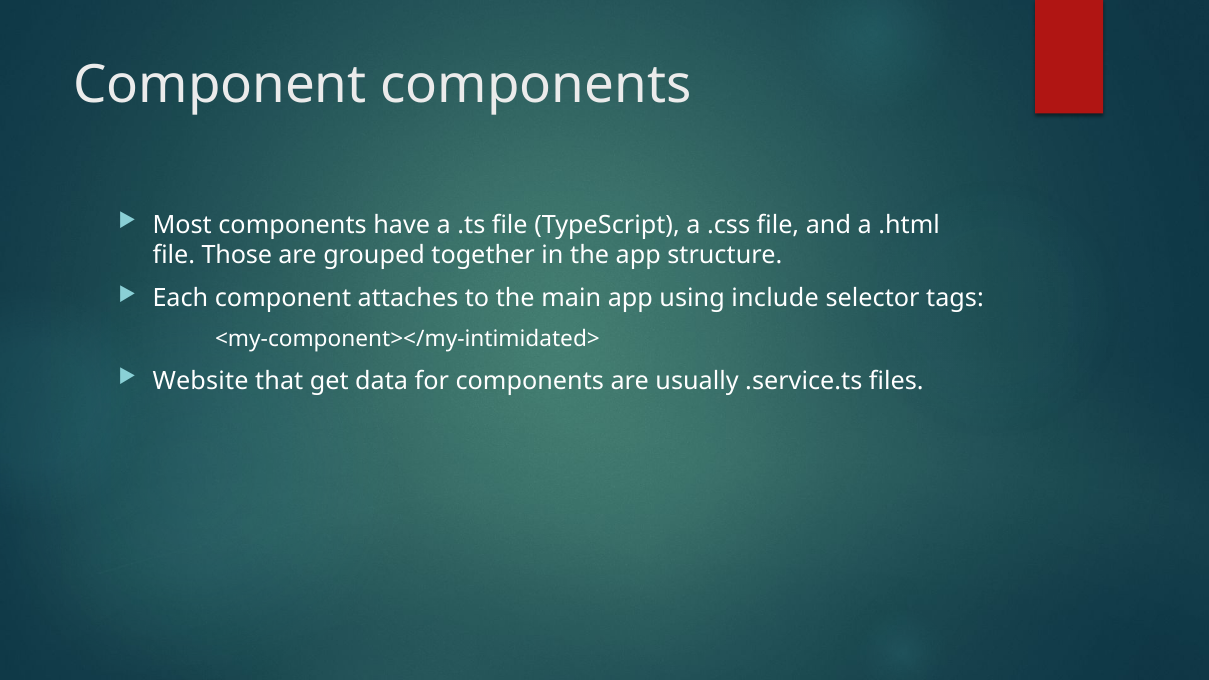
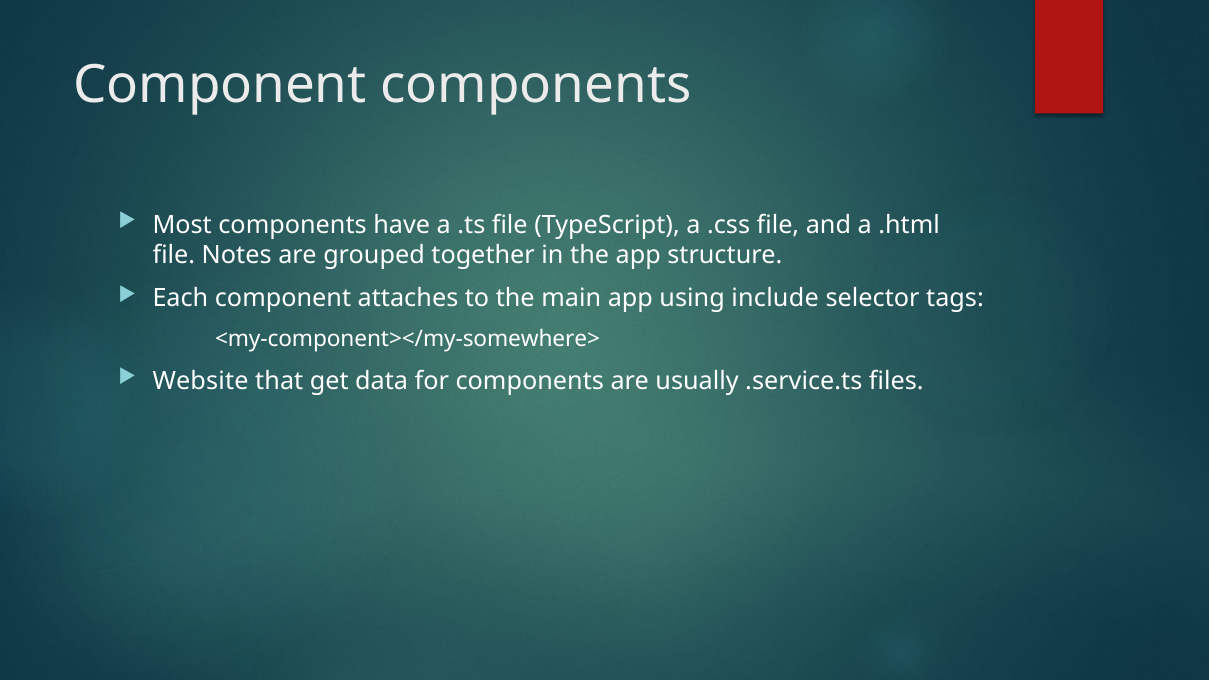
Those: Those -> Notes
<my-component></my-intimidated>: <my-component></my-intimidated> -> <my-component></my-somewhere>
